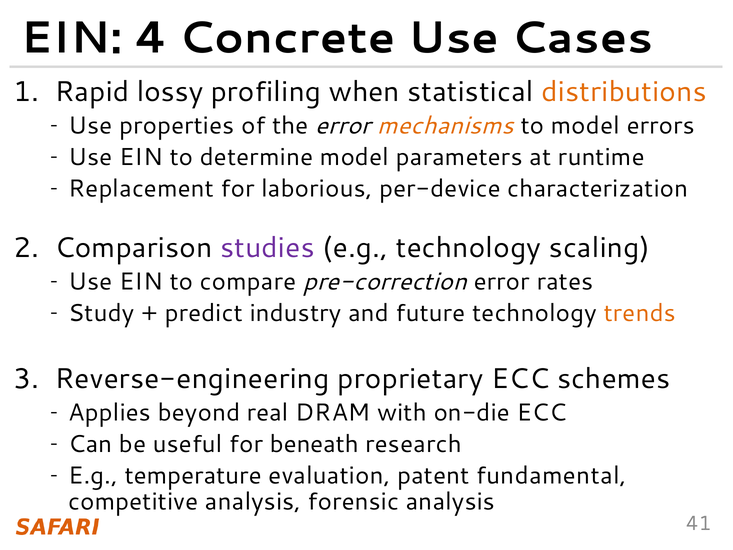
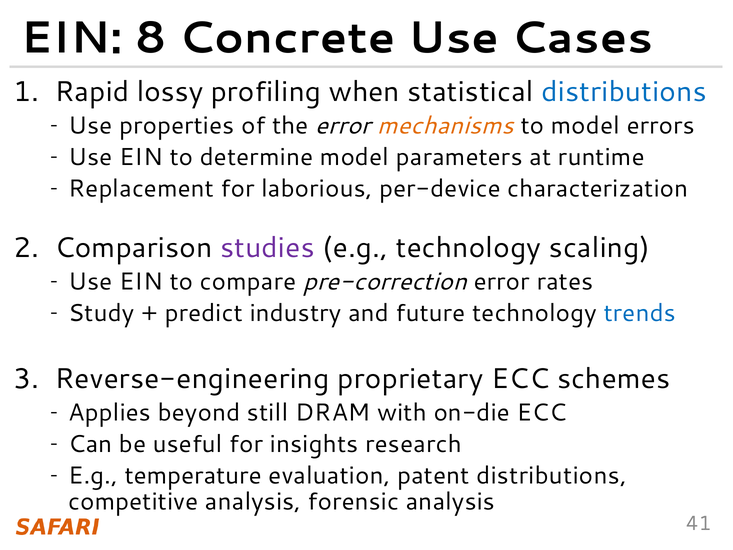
4: 4 -> 8
distributions at (624, 92) colour: orange -> blue
trends colour: orange -> blue
real: real -> still
beneath: beneath -> insights
patent fundamental: fundamental -> distributions
